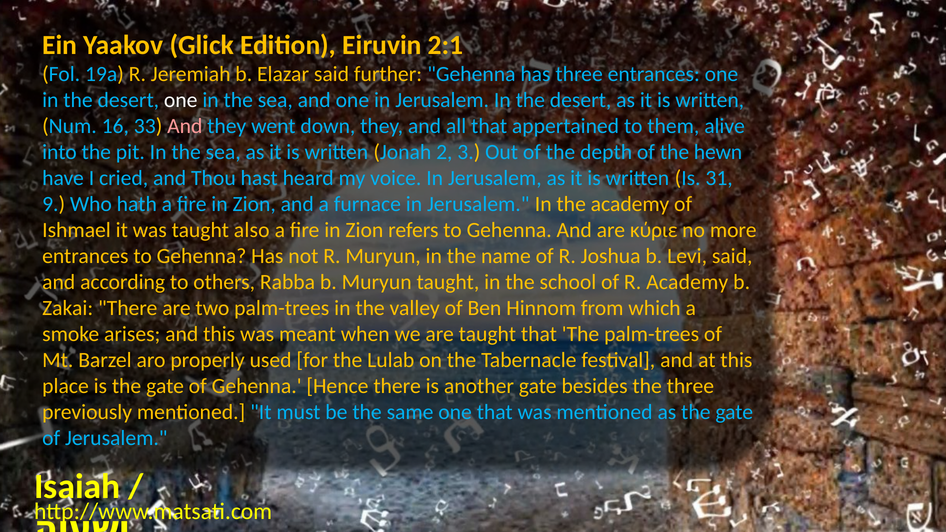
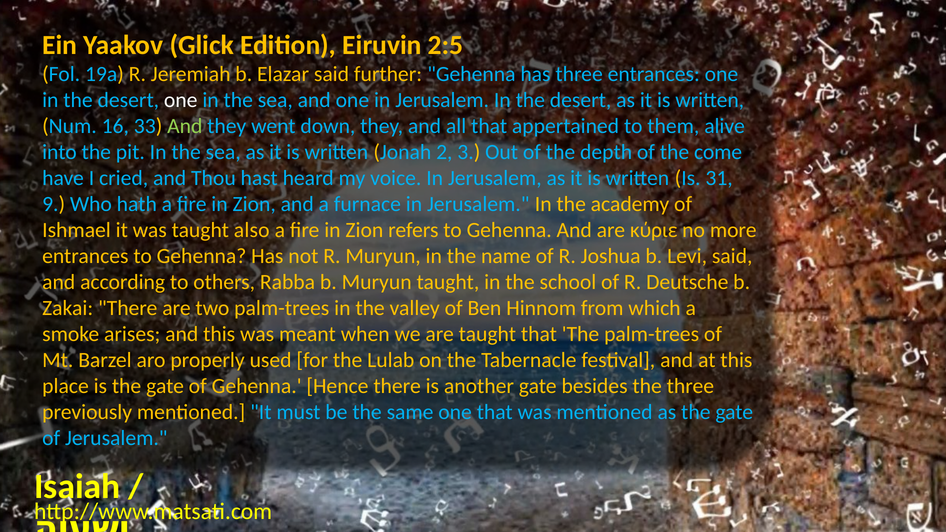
2:1: 2:1 -> 2:5
And at (185, 126) colour: pink -> light green
hewn: hewn -> come
R Academy: Academy -> Deutsche
